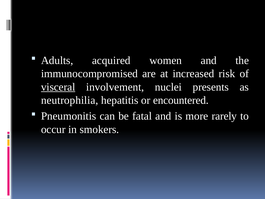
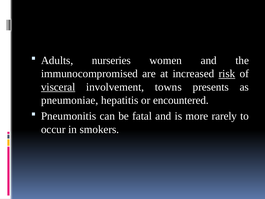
acquired: acquired -> nurseries
risk underline: none -> present
nuclei: nuclei -> towns
neutrophilia: neutrophilia -> pneumoniae
